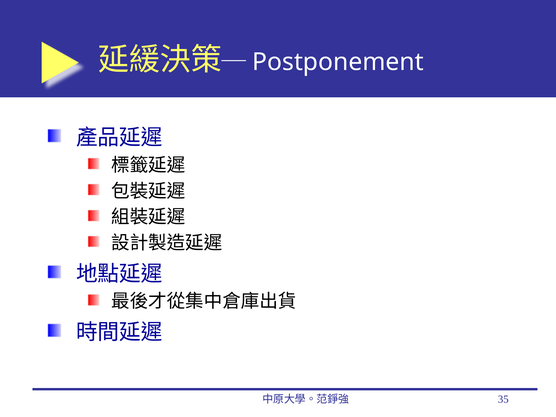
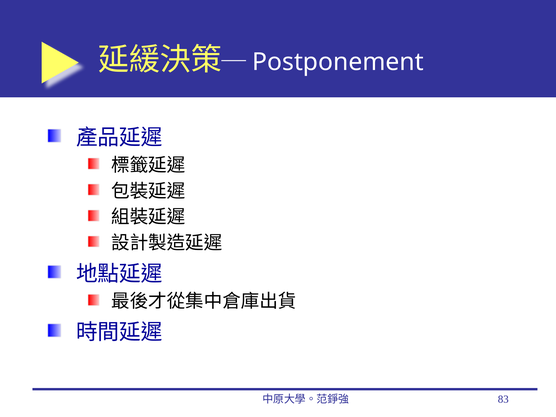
35: 35 -> 83
